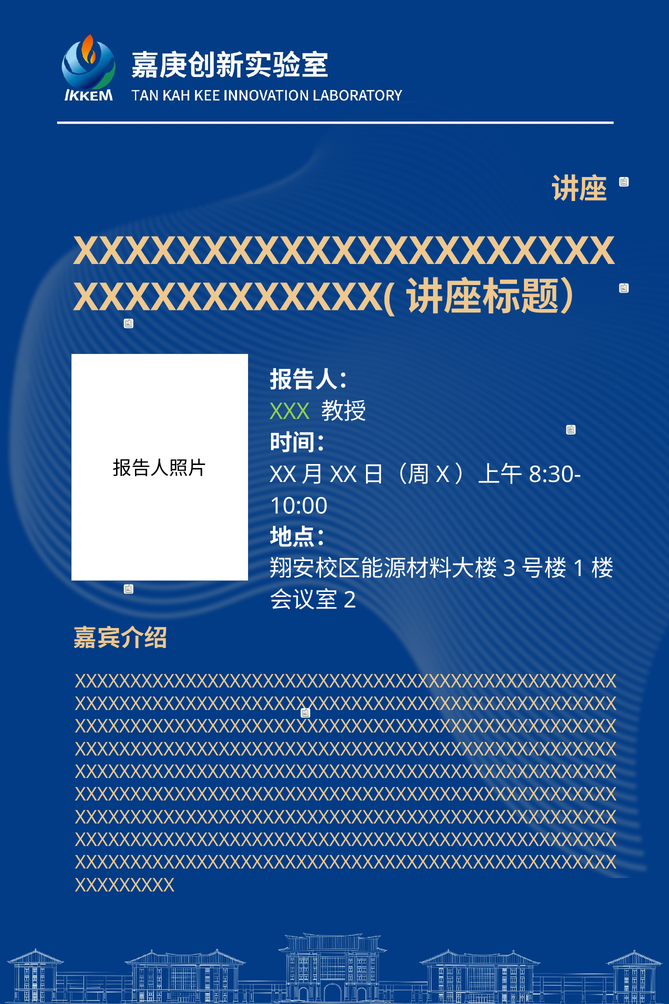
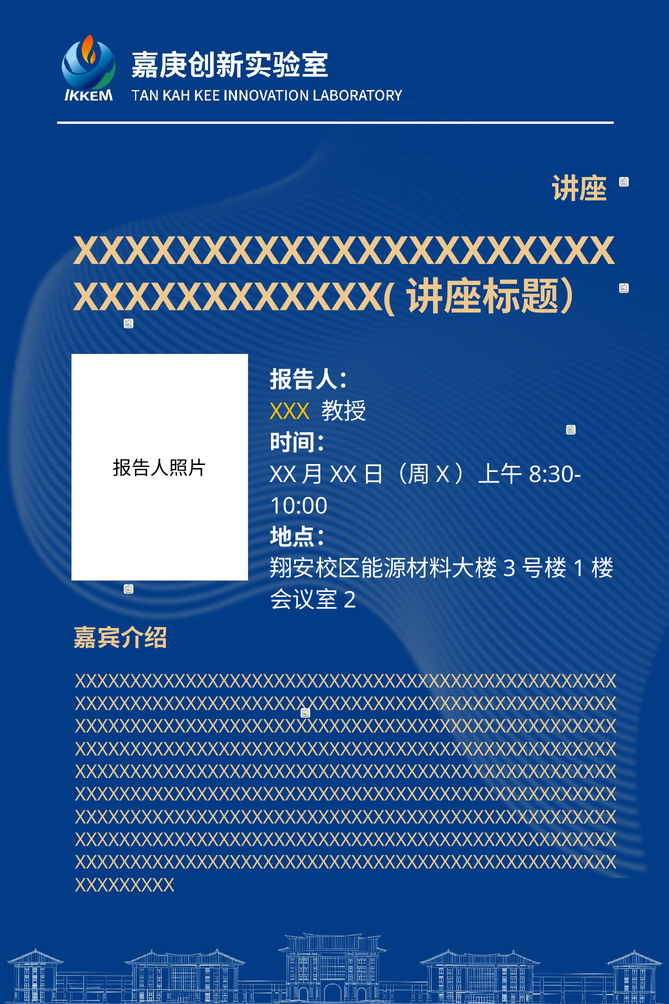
XXX colour: light green -> yellow
